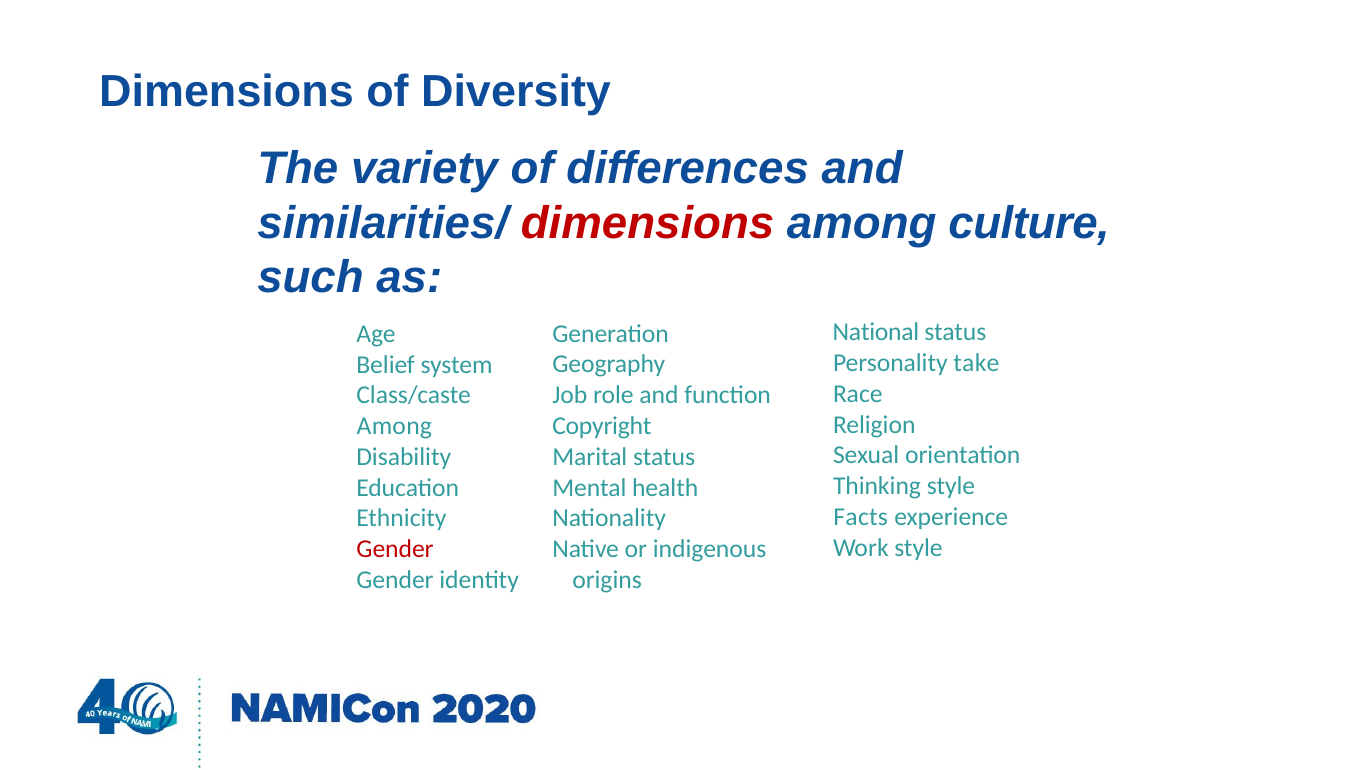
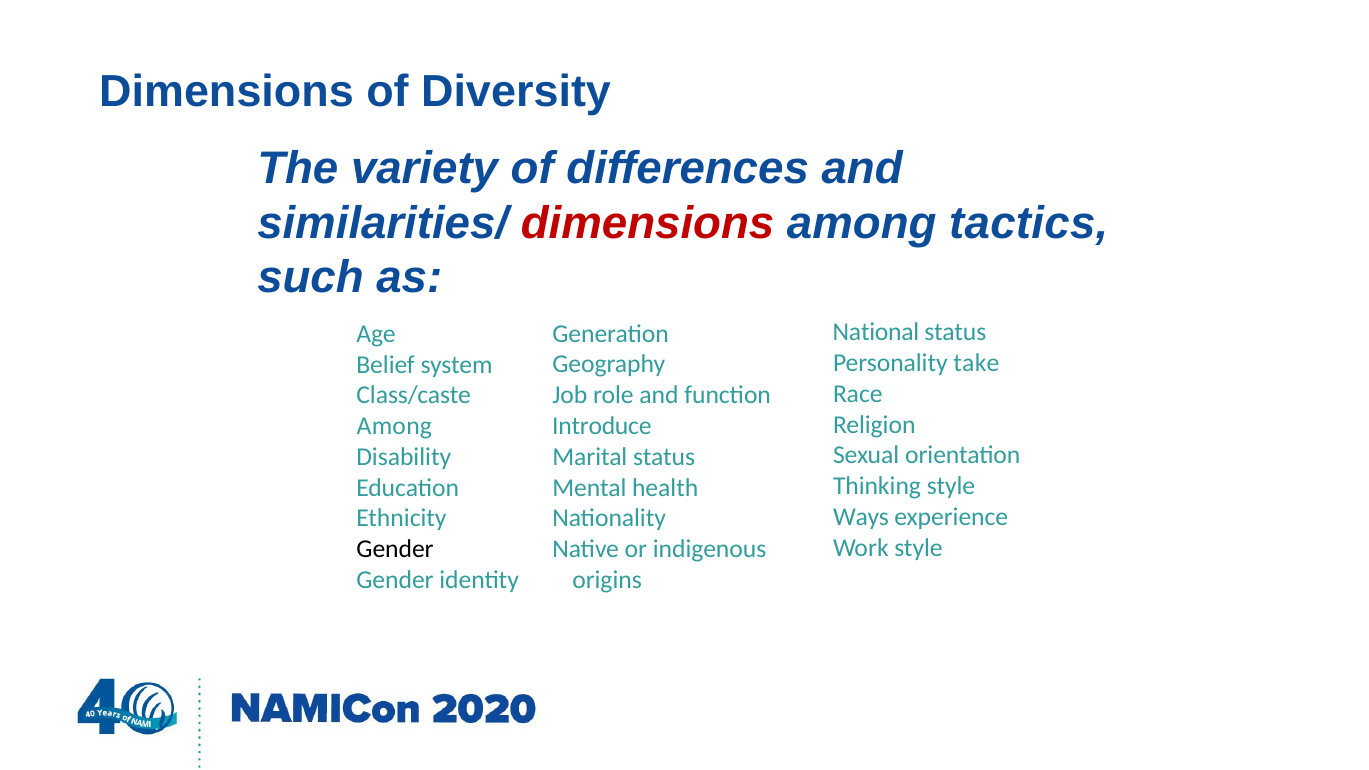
culture: culture -> tactics
Copyright: Copyright -> Introduce
Facts: Facts -> Ways
Gender at (395, 549) colour: red -> black
